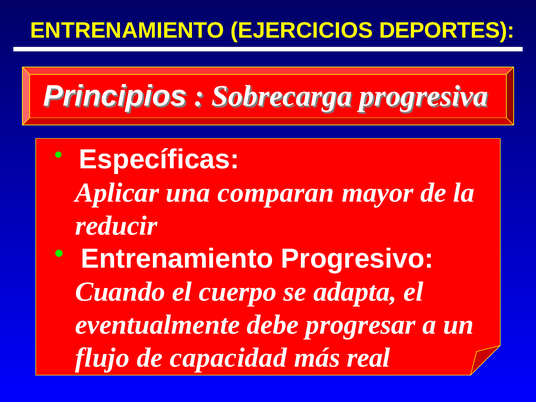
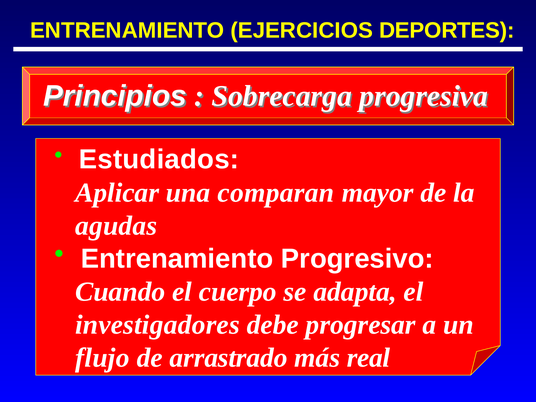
Específicas: Específicas -> Estudiados
reducir: reducir -> agudas
eventualmente: eventualmente -> investigadores
capacidad: capacidad -> arrastrado
